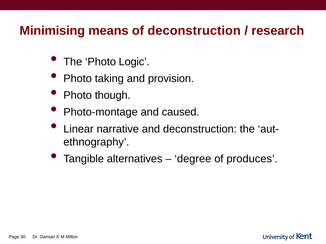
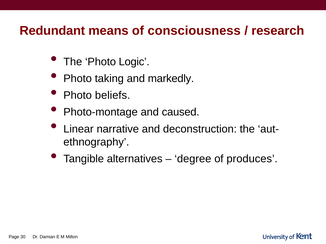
Minimising: Minimising -> Redundant
of deconstruction: deconstruction -> consciousness
provision: provision -> markedly
though: though -> beliefs
